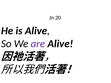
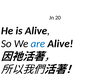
are colour: purple -> blue
